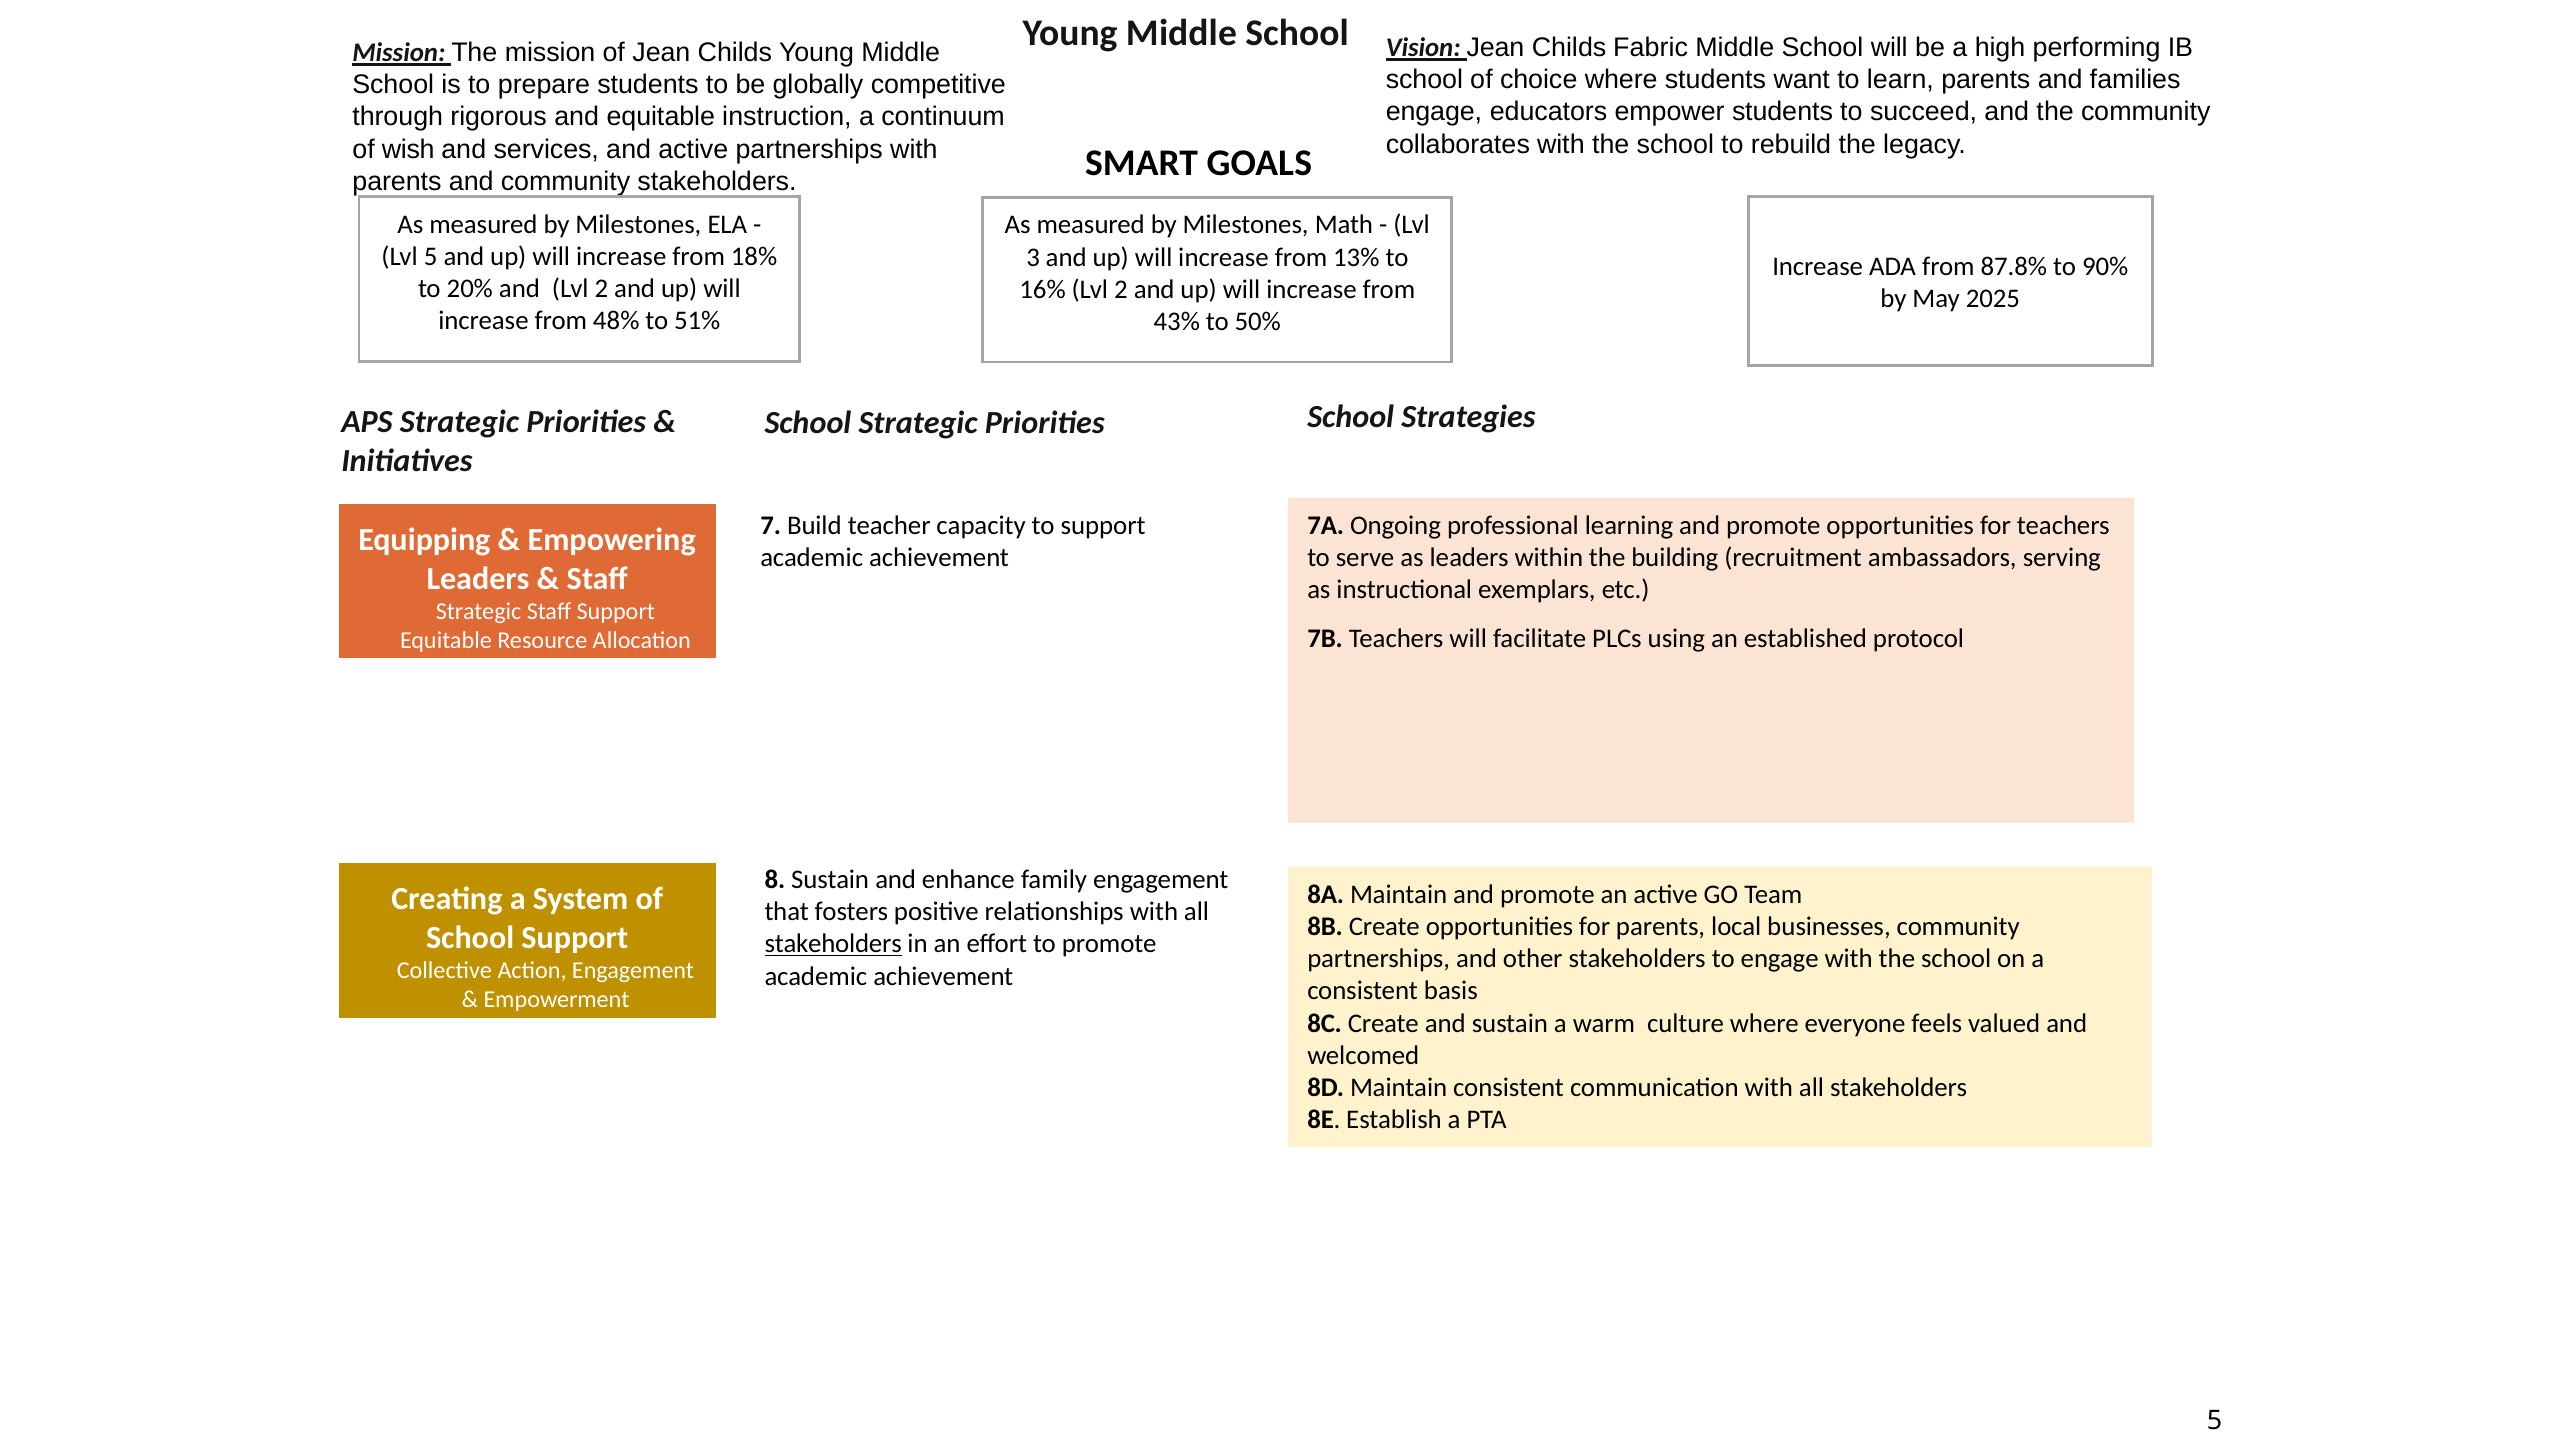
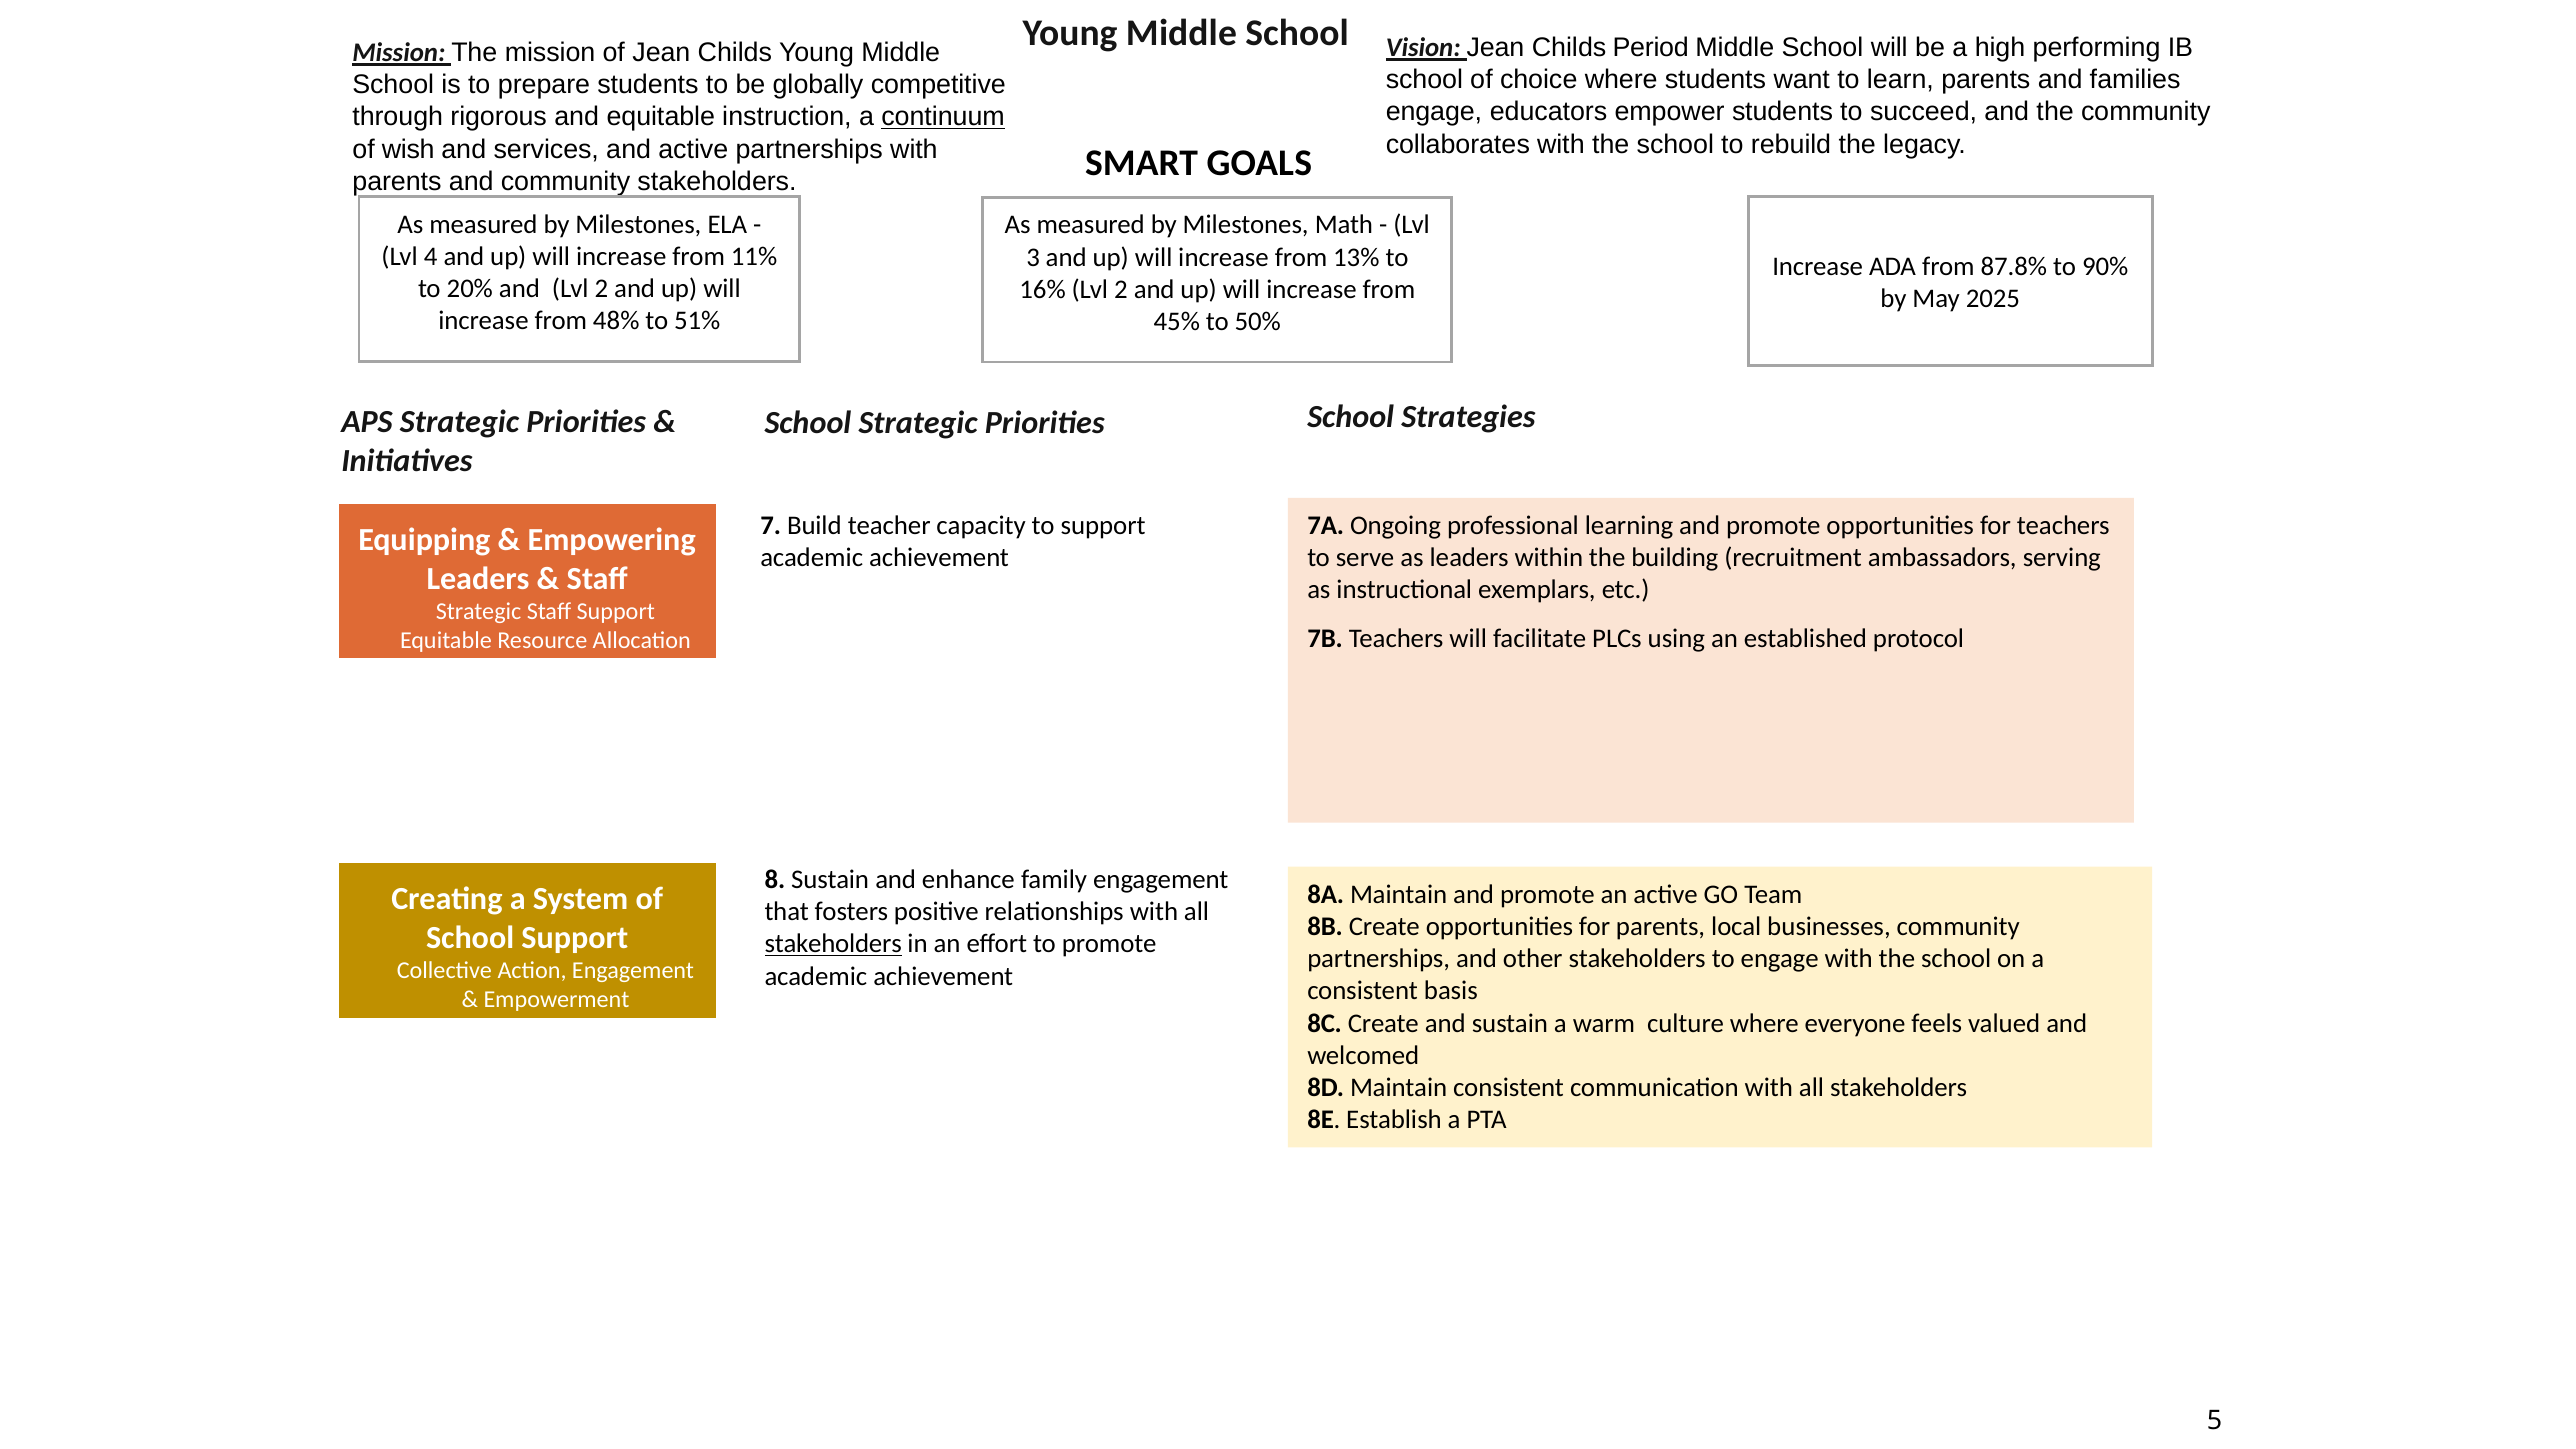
Fabric: Fabric -> Period
continuum underline: none -> present
Lvl 5: 5 -> 4
18%: 18% -> 11%
43%: 43% -> 45%
